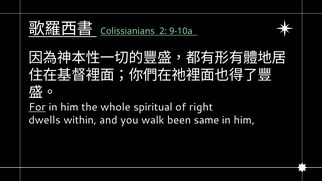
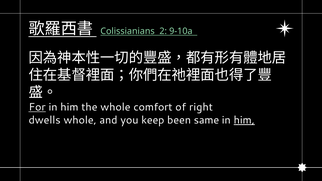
spiritual: spiritual -> comfort
dwells within: within -> whole
walk: walk -> keep
him at (244, 120) underline: none -> present
